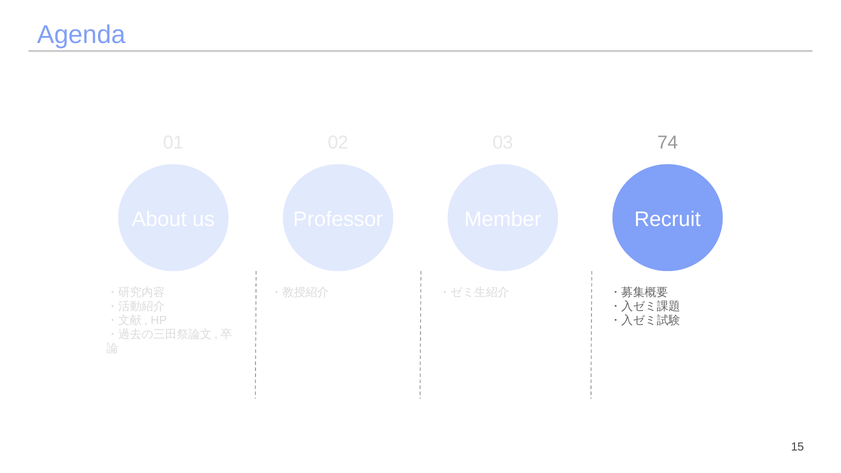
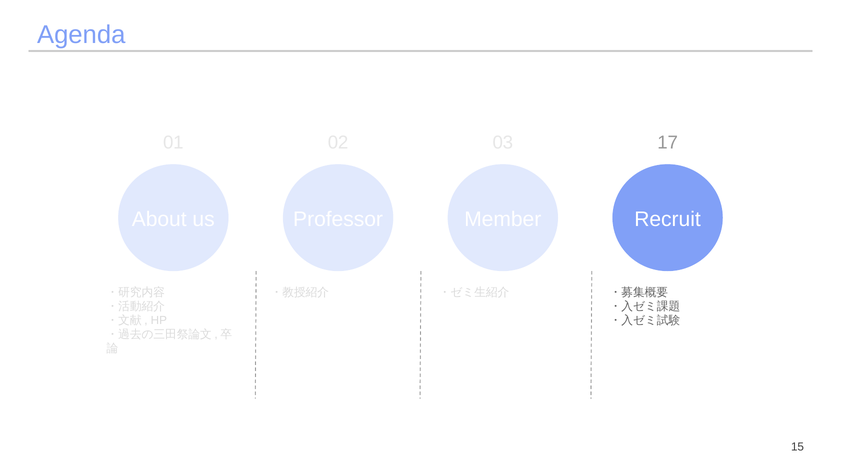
74: 74 -> 17
